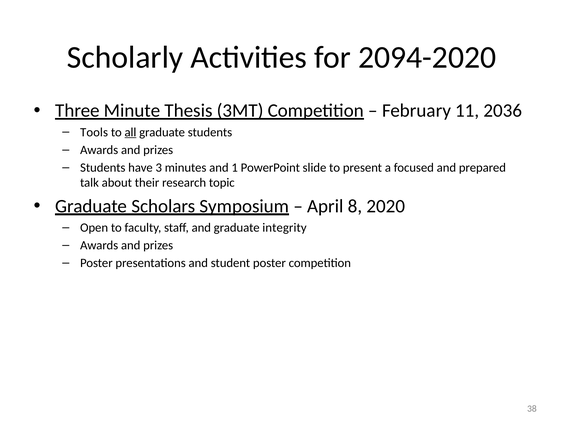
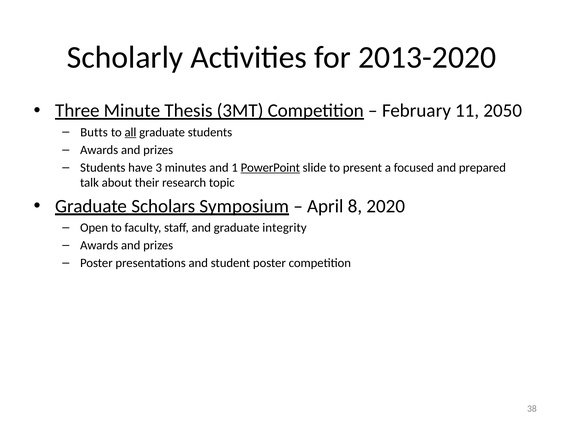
2094-2020: 2094-2020 -> 2013-2020
2036: 2036 -> 2050
Tools: Tools -> Butts
PowerPoint underline: none -> present
